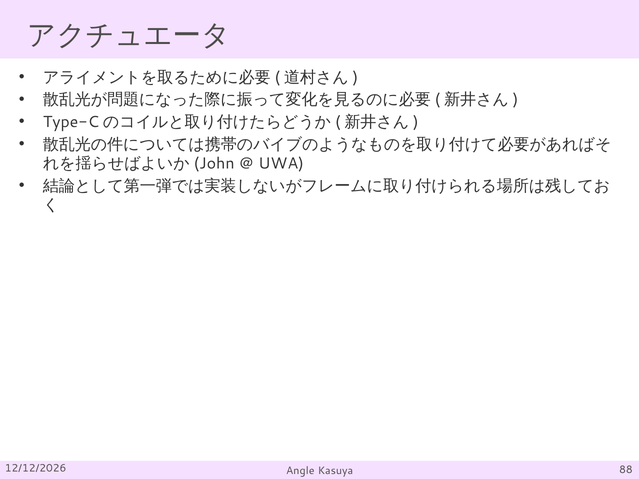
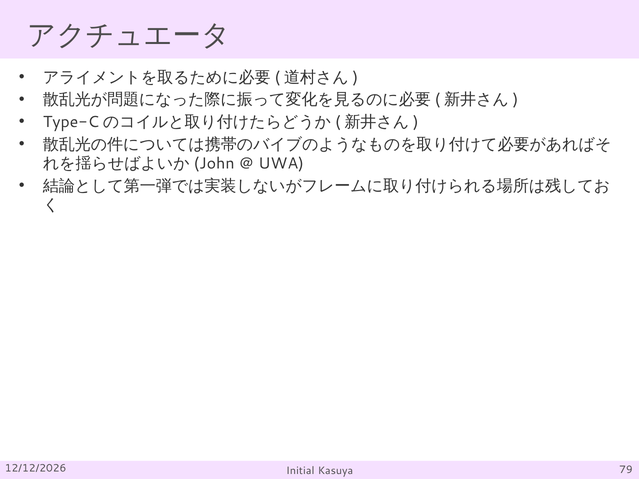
Angle: Angle -> Initial
88: 88 -> 79
